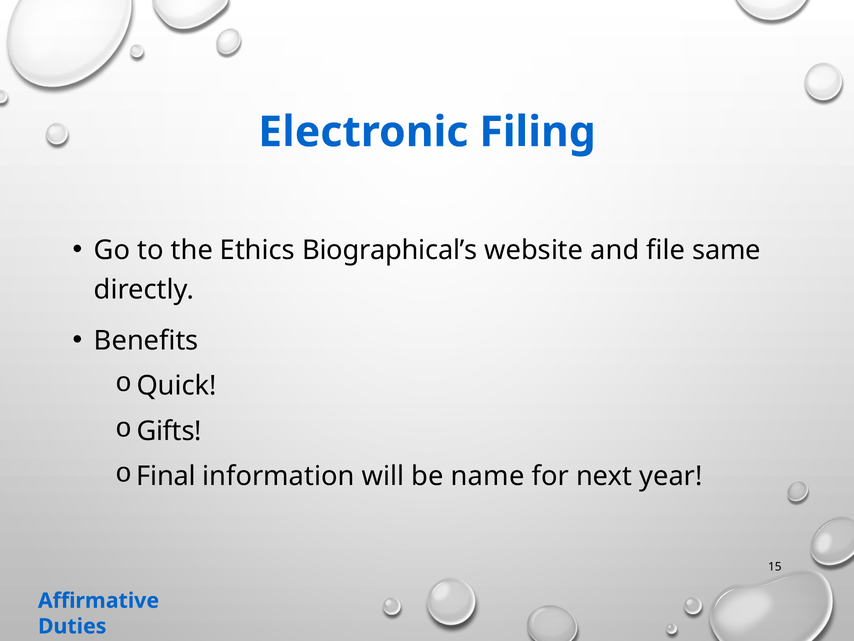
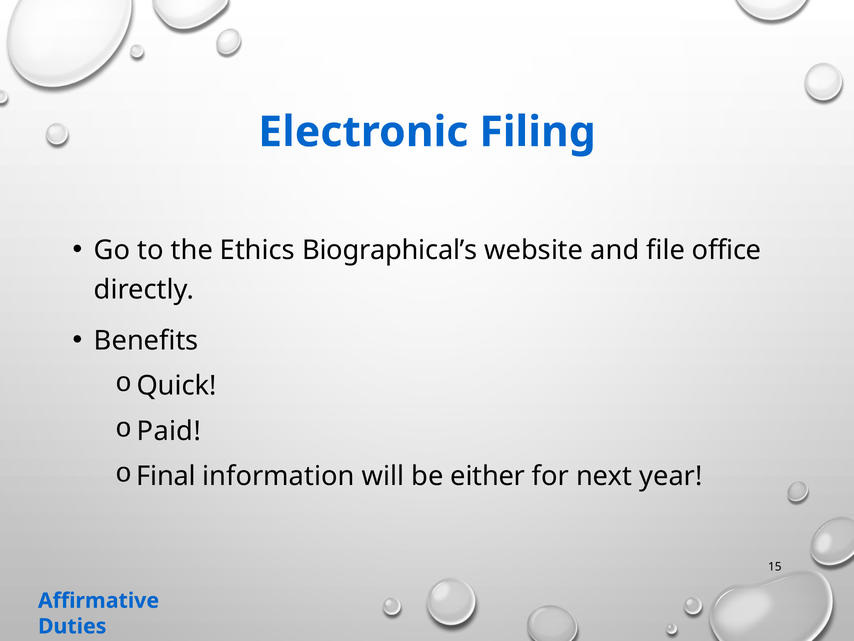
same: same -> office
Gifts: Gifts -> Paid
name: name -> either
